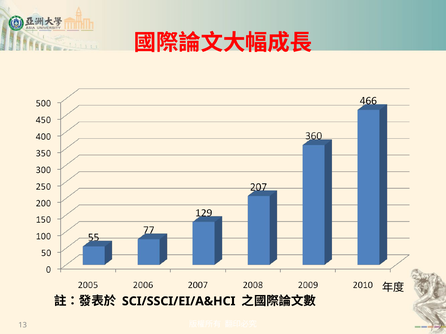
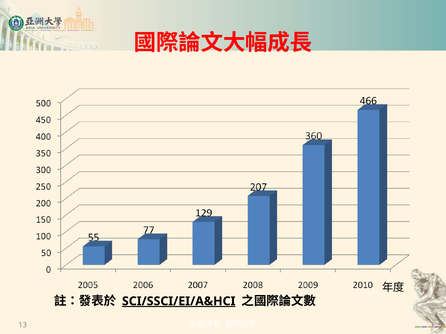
SCI/SSCI/EI/A&HCI underline: none -> present
